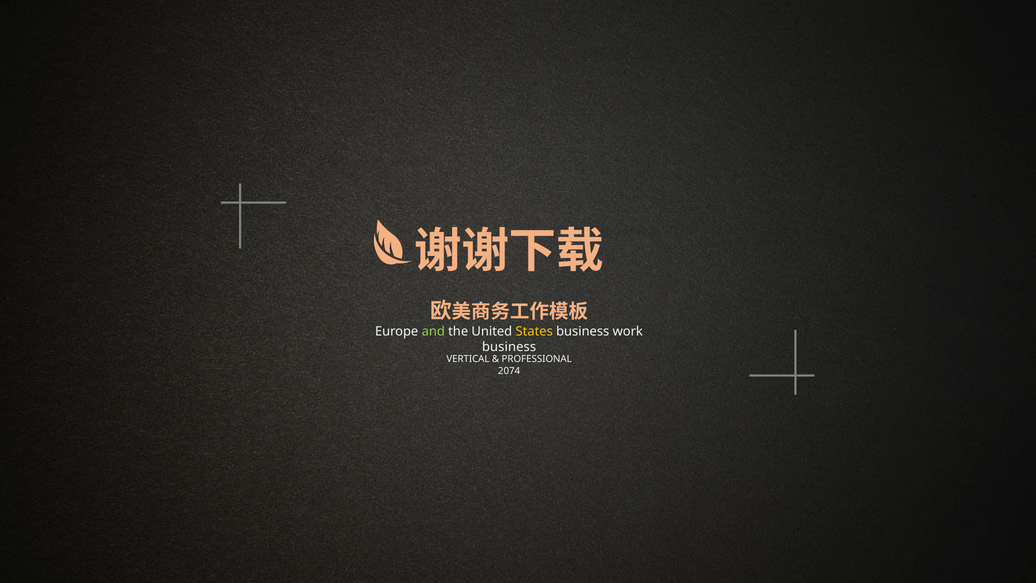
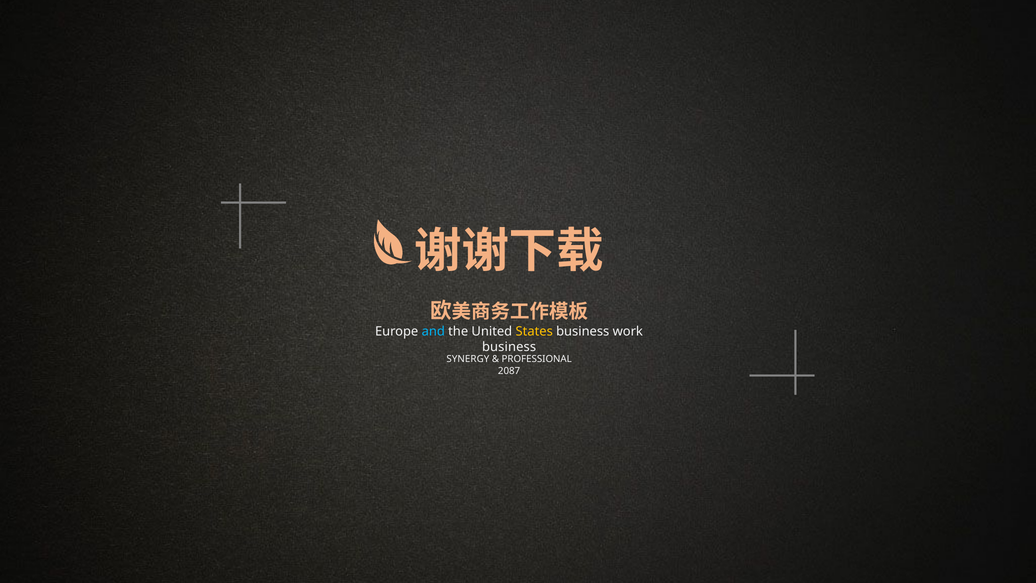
and colour: light green -> light blue
VERTICAL: VERTICAL -> SYNERGY
2074: 2074 -> 2087
